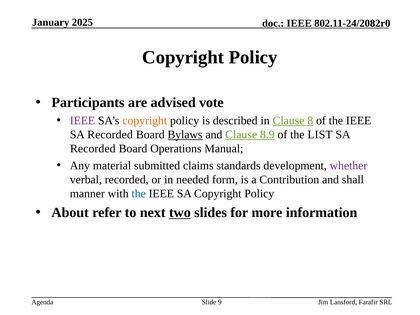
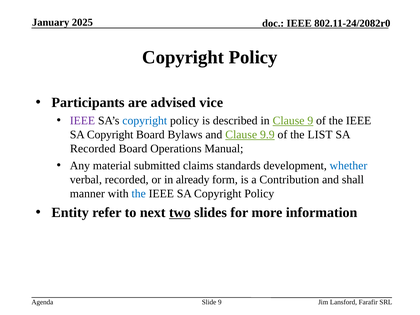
vote: vote -> vice
copyright at (145, 121) colour: orange -> blue
Clause 8: 8 -> 9
Recorded at (110, 135): Recorded -> Copyright
Bylaws underline: present -> none
8.9: 8.9 -> 9.9
whether colour: purple -> blue
needed: needed -> already
About: About -> Entity
